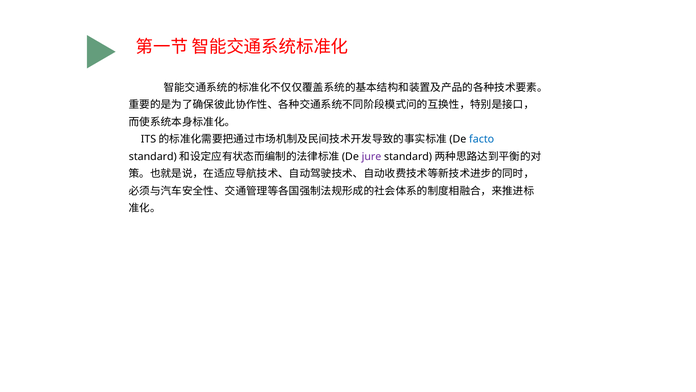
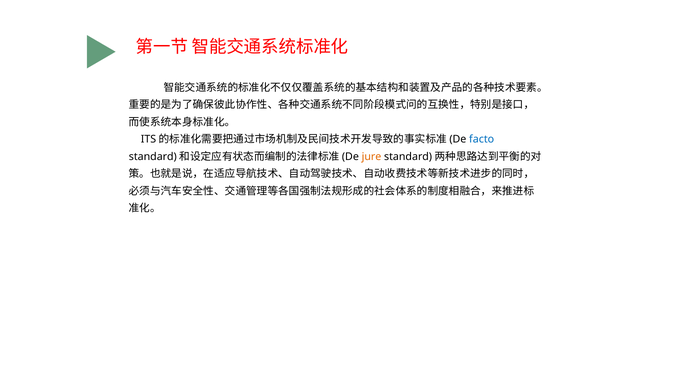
jure colour: purple -> orange
